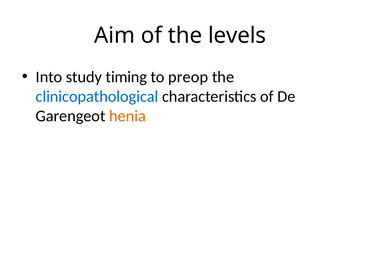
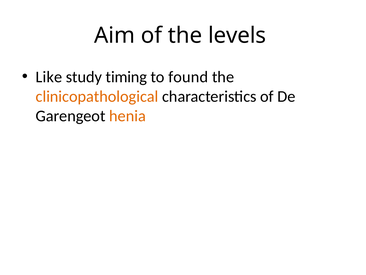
Into: Into -> Like
preop: preop -> found
clinicopathological colour: blue -> orange
